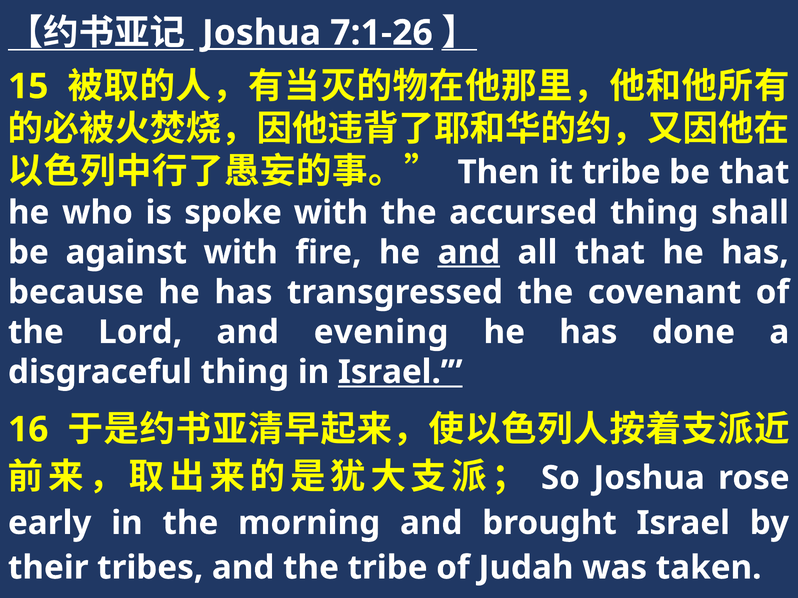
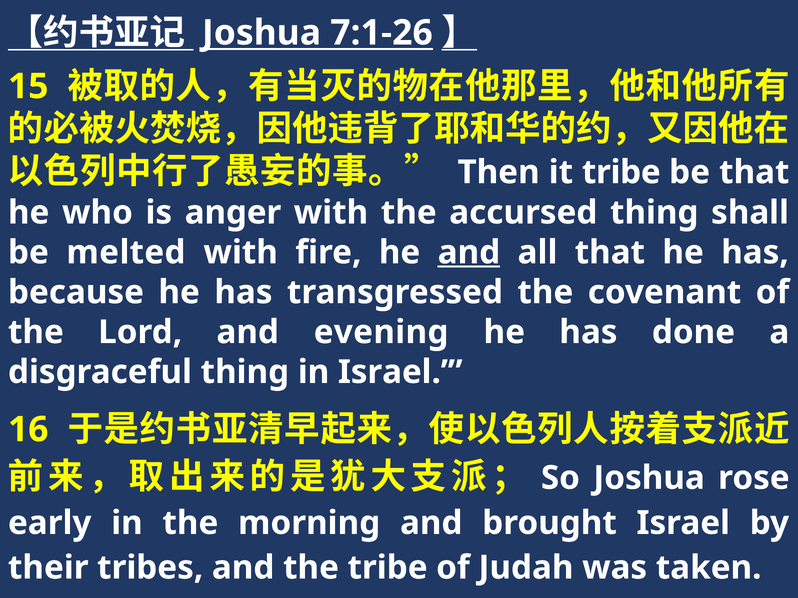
spoke: spoke -> anger
against: against -> melted
Israel at (400, 372) underline: present -> none
